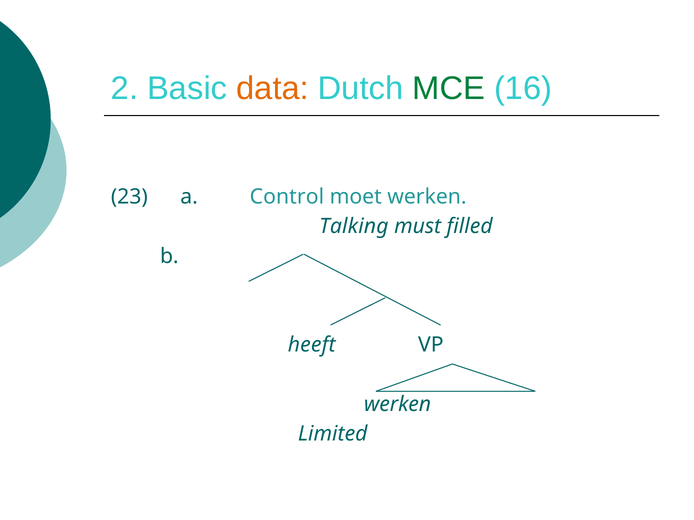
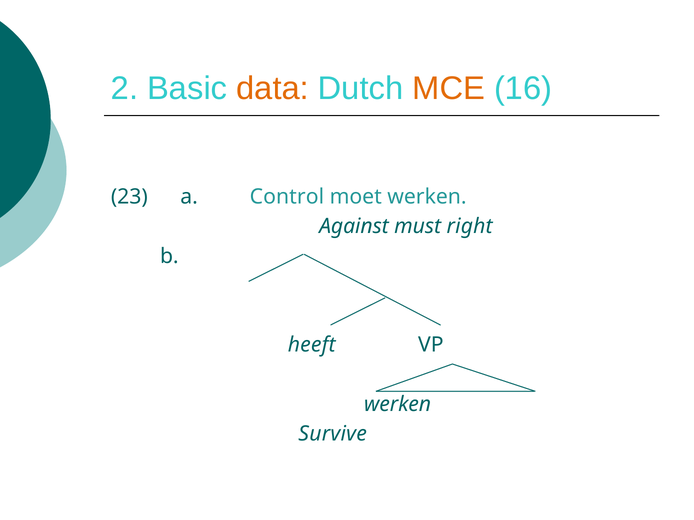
MCE colour: green -> orange
Talking: Talking -> Against
filled: filled -> right
Limited: Limited -> Survive
